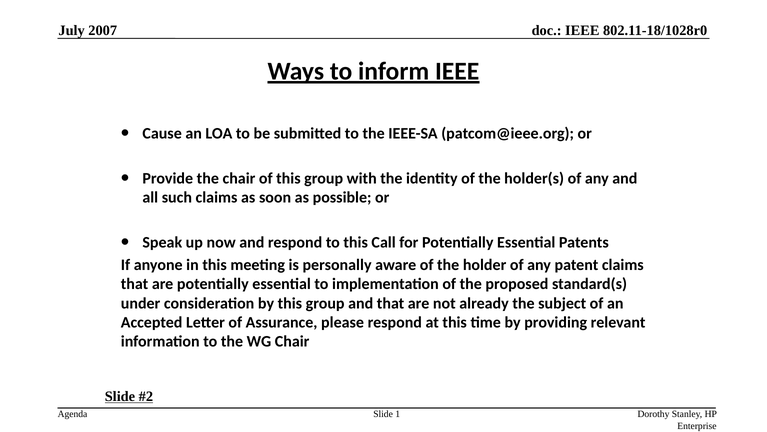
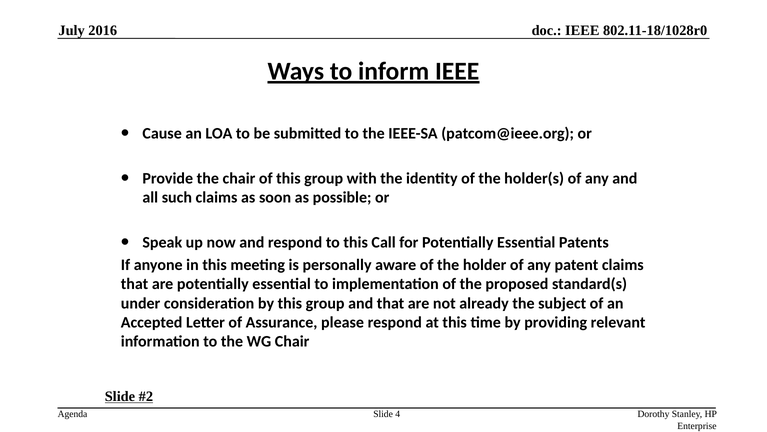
2007: 2007 -> 2016
1: 1 -> 4
